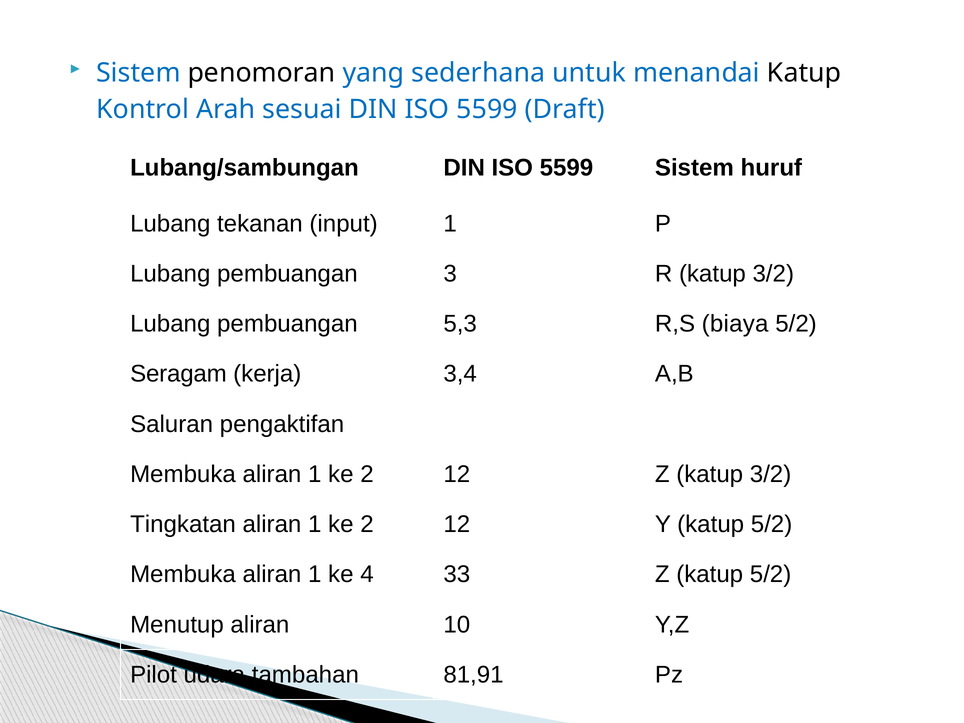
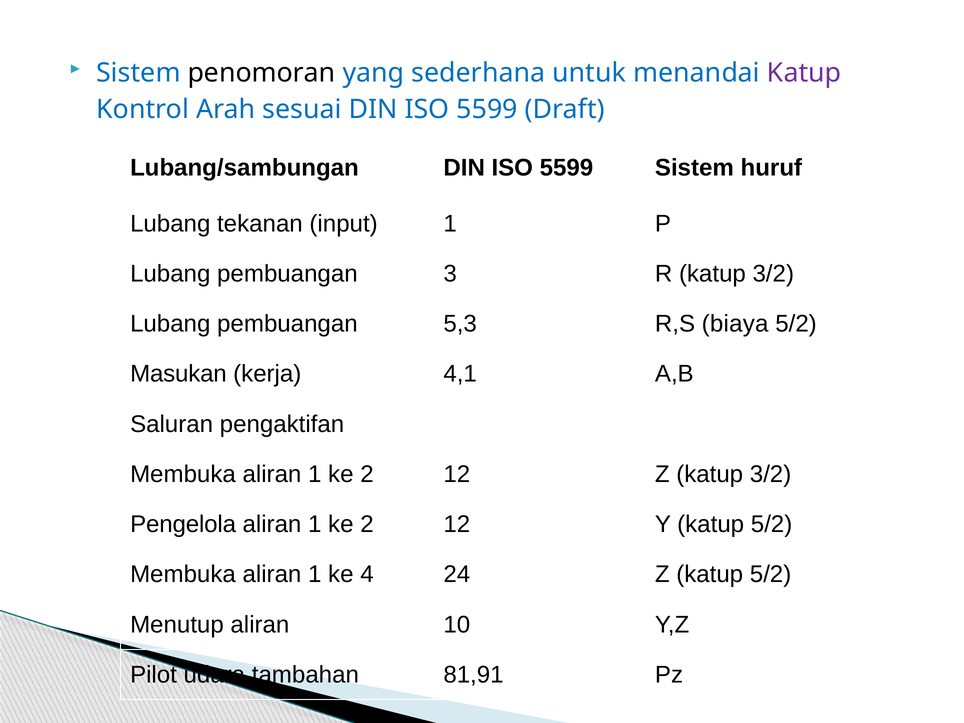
Katup at (804, 73) colour: black -> purple
Seragam: Seragam -> Masukan
3,4: 3,4 -> 4,1
Tingkatan: Tingkatan -> Pengelola
33: 33 -> 24
